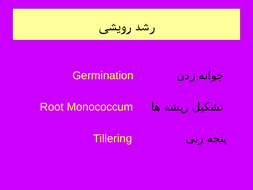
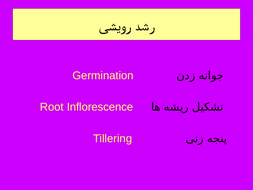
Monococcum: Monococcum -> Inflorescence
